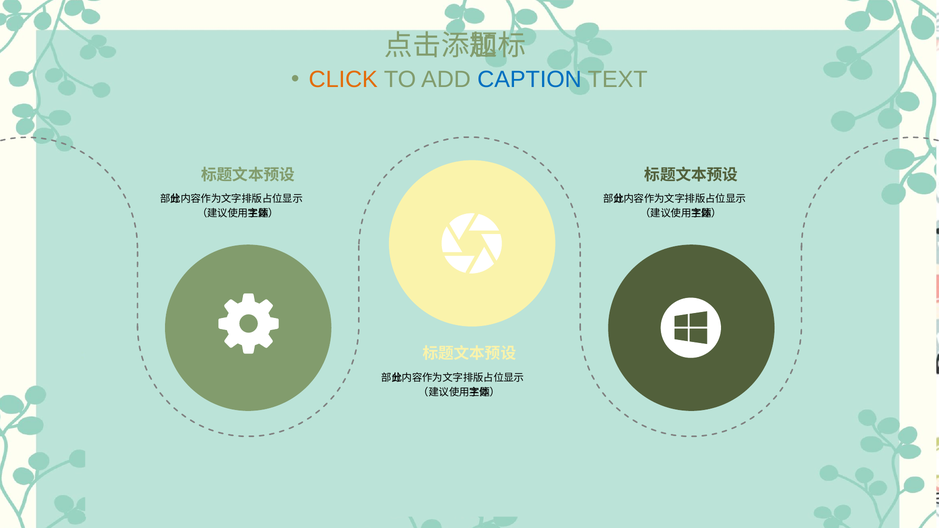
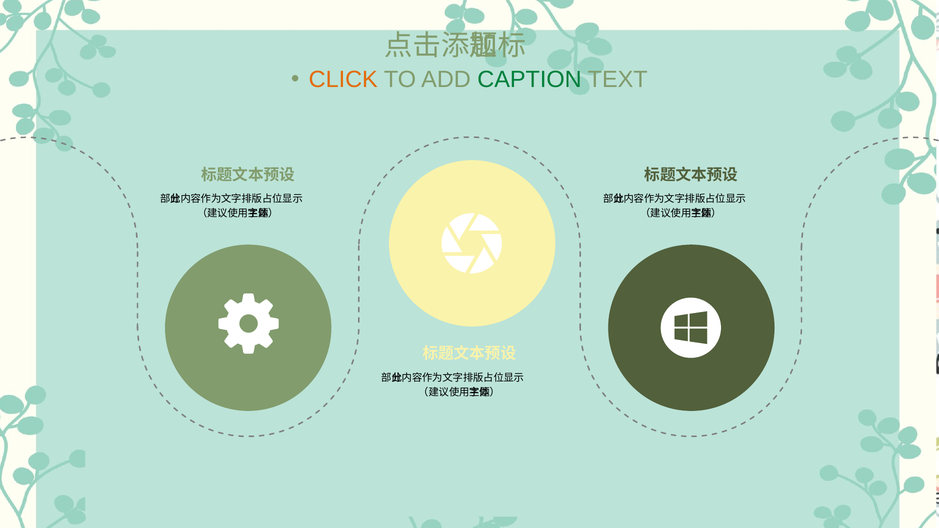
CAPTION colour: blue -> green
